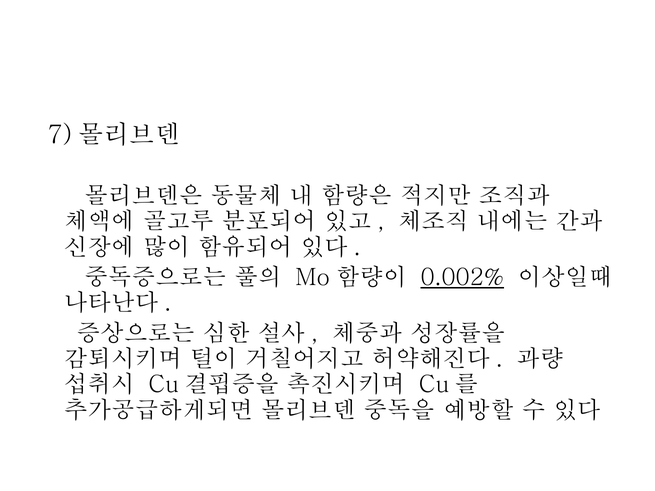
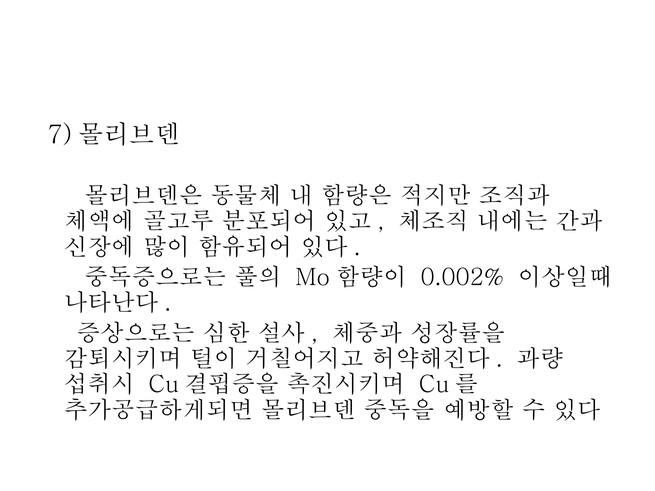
0.002% underline: present -> none
